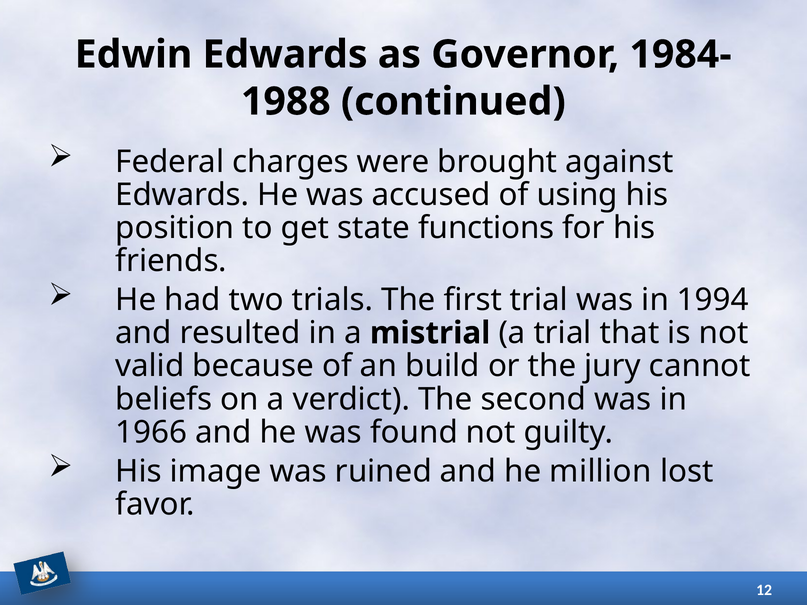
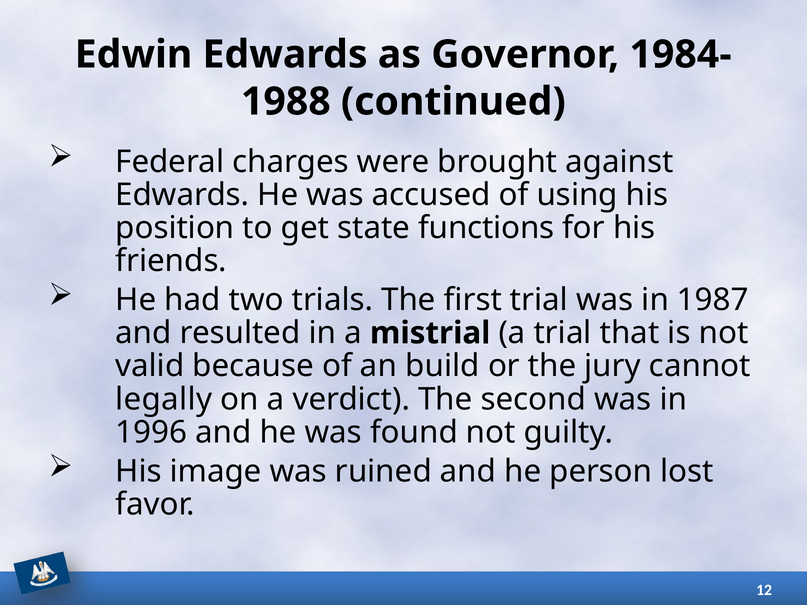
1994: 1994 -> 1987
beliefs: beliefs -> legally
1966: 1966 -> 1996
million: million -> person
